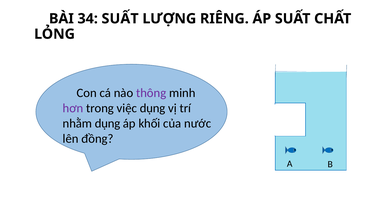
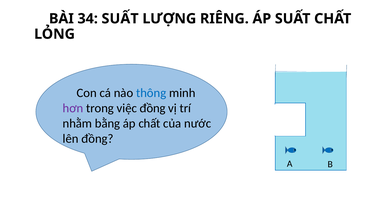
thông colour: purple -> blue
việc dụng: dụng -> đồng
nhằm dụng: dụng -> bằng
áp khối: khối -> chất
